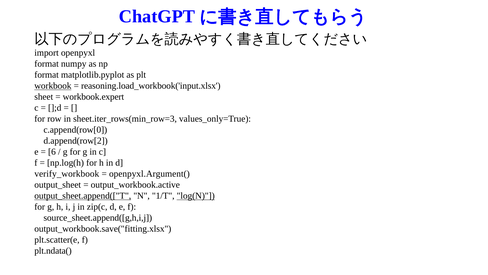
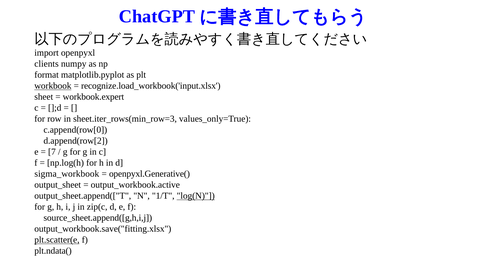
format at (47, 64): format -> clients
reasoning.load_workbook('input.xlsx: reasoning.load_workbook('input.xlsx -> recognize.load_workbook('input.xlsx
6: 6 -> 7
verify_workbook: verify_workbook -> sigma_workbook
openpyxl.Argument(: openpyxl.Argument( -> openpyxl.Generative(
output_sheet.append(["T underline: present -> none
plt.scatter(e underline: none -> present
